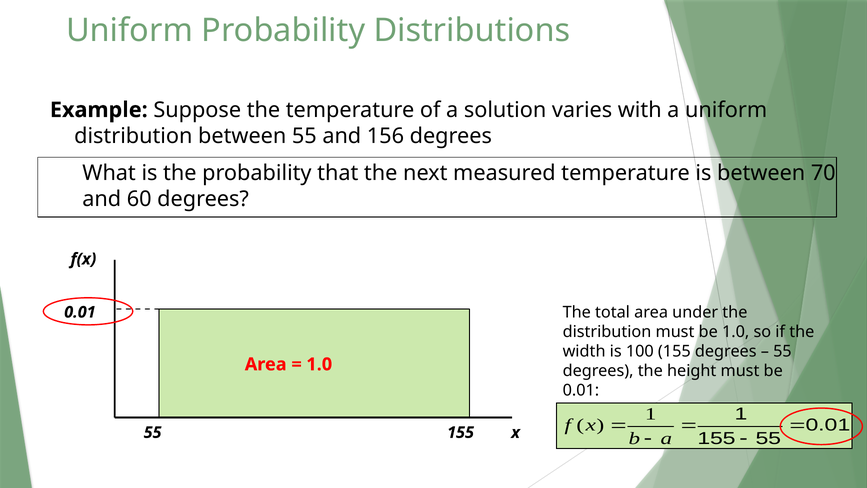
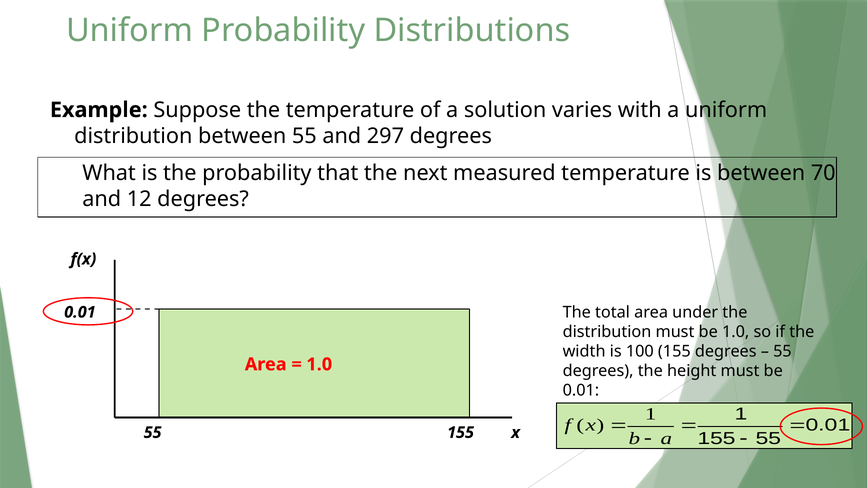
156: 156 -> 297
60: 60 -> 12
